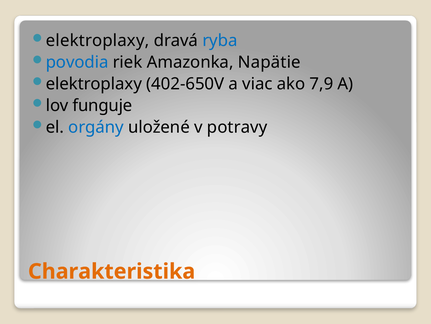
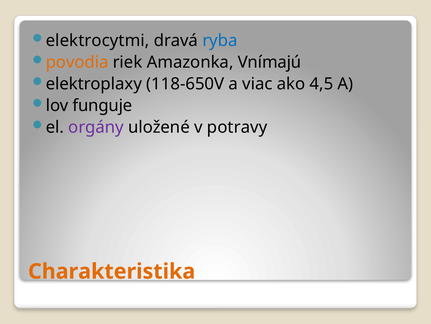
elektroplaxy at (98, 41): elektroplaxy -> elektrocytmi
povodia colour: blue -> orange
Napätie: Napätie -> Vnímajú
402-650V: 402-650V -> 118-650V
7,9: 7,9 -> 4,5
orgány colour: blue -> purple
